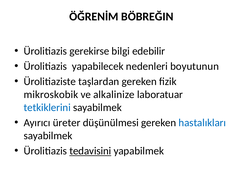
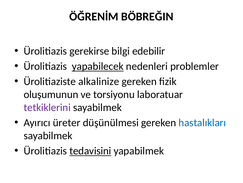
yapabilecek underline: none -> present
boyutunun: boyutunun -> problemler
taşlardan: taşlardan -> alkalinize
mikroskobik: mikroskobik -> oluşumunun
alkalinize: alkalinize -> torsiyonu
tetkiklerini colour: blue -> purple
